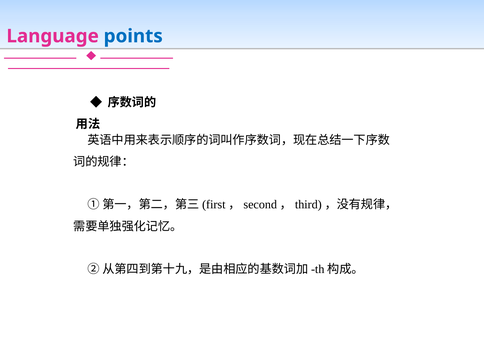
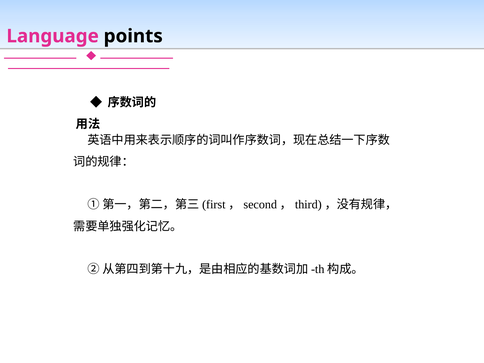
points colour: blue -> black
